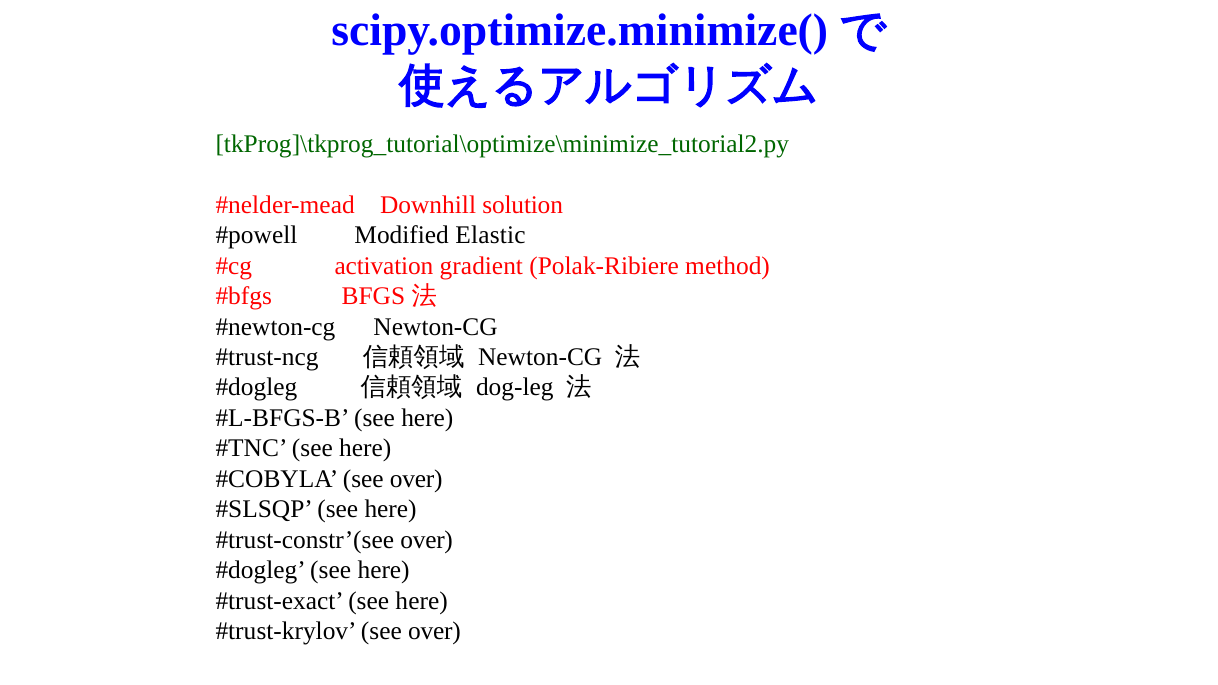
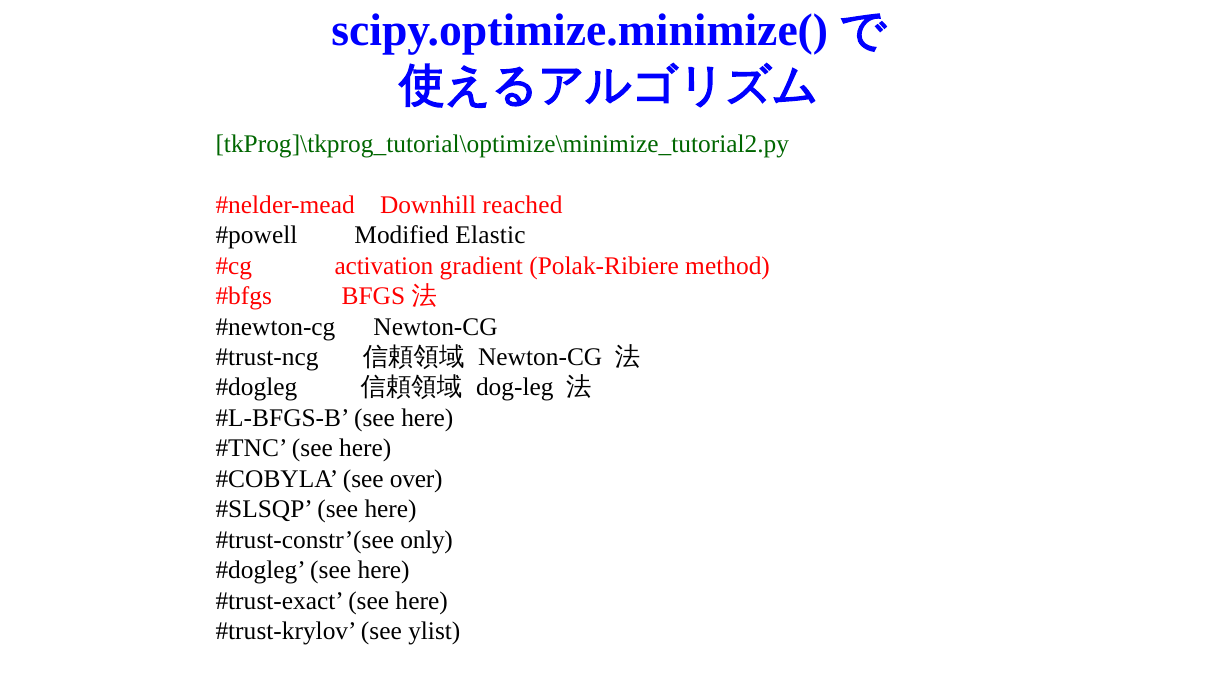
solution: solution -> reached
over at (427, 540): over -> only
over at (434, 631): over -> ylist
